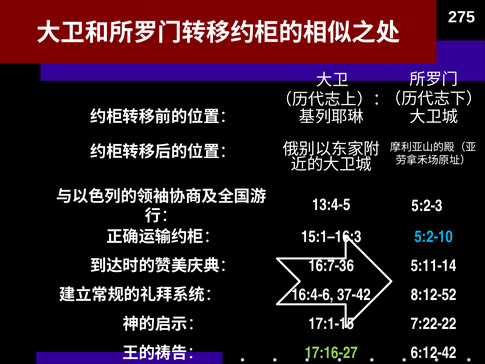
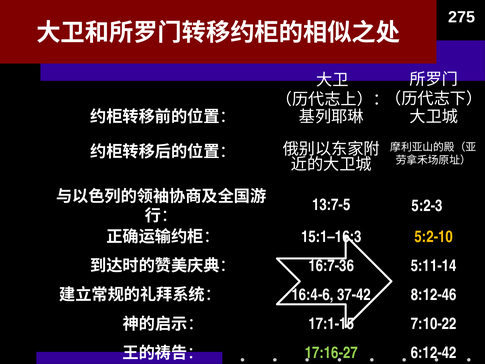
13:4-5: 13:4-5 -> 13:7-5
5:2-10 colour: light blue -> yellow
8:12-52: 8:12-52 -> 8:12-46
7:22-22: 7:22-22 -> 7:10-22
